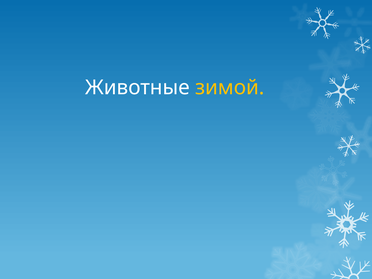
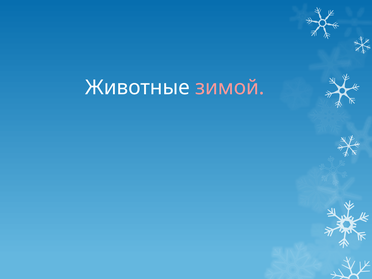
зимой colour: yellow -> pink
